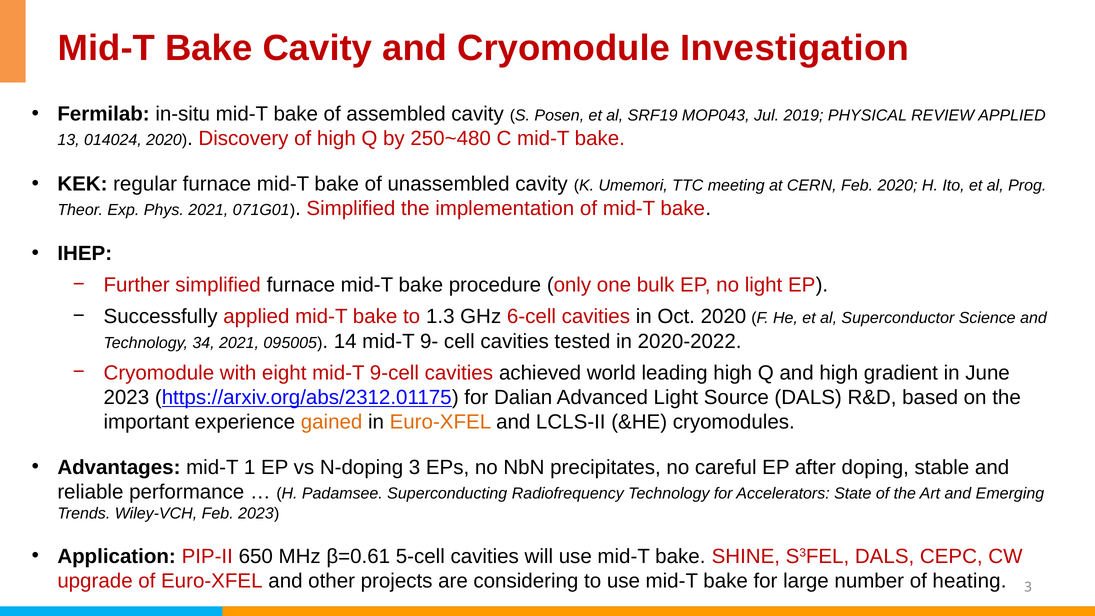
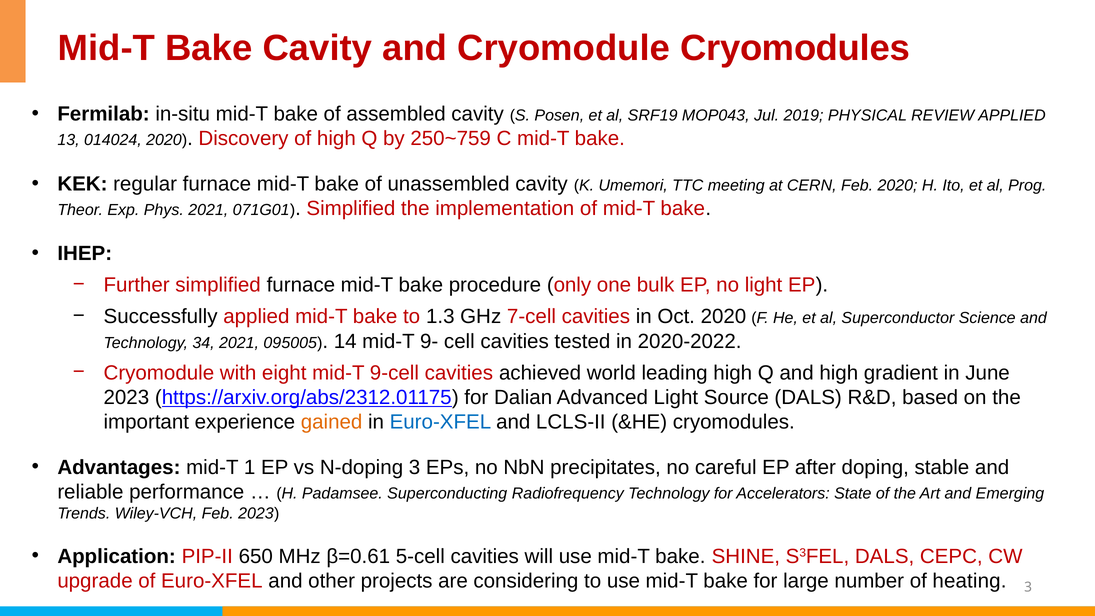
Cryomodule Investigation: Investigation -> Cryomodules
250~480: 250~480 -> 250~759
6-cell: 6-cell -> 7-cell
Euro-XFEL at (440, 422) colour: orange -> blue
